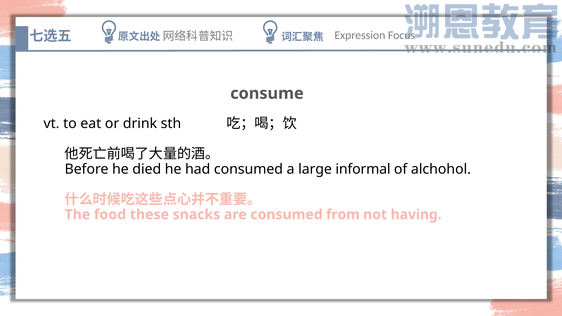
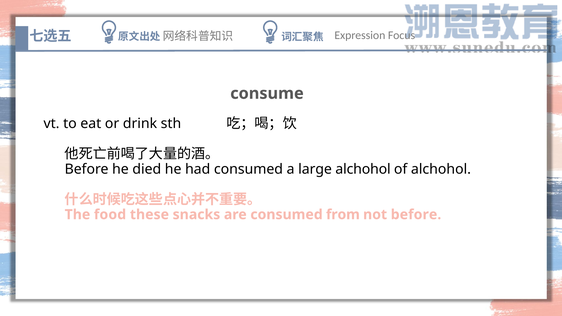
large informal: informal -> alchohol
not having: having -> before
